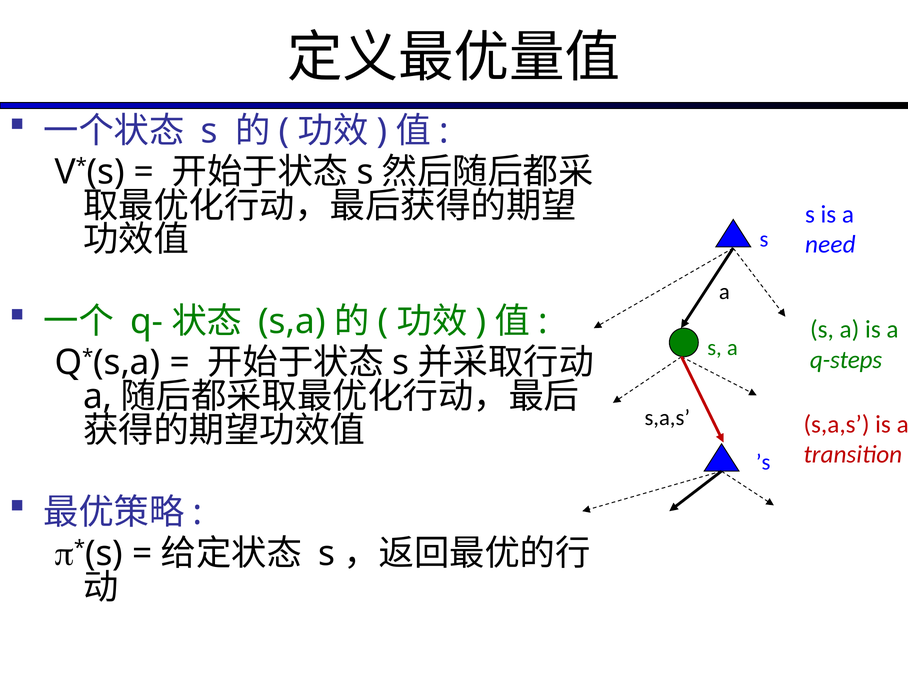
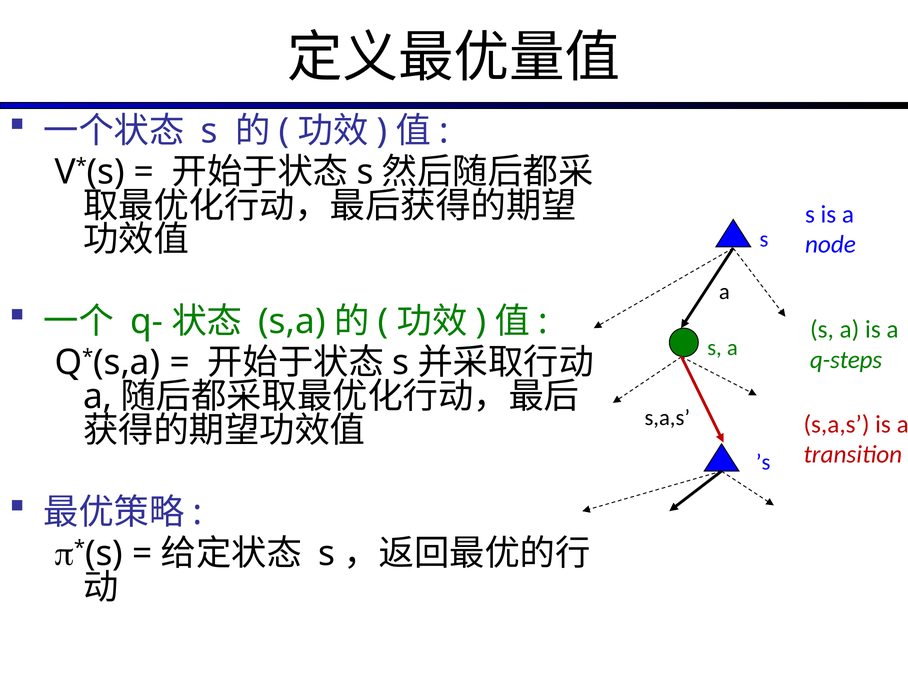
need: need -> node
